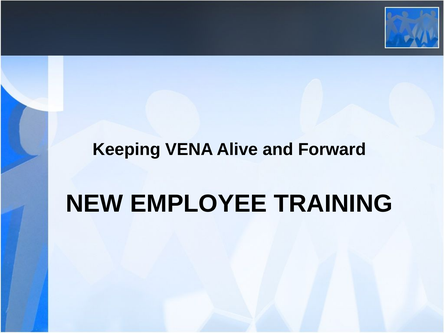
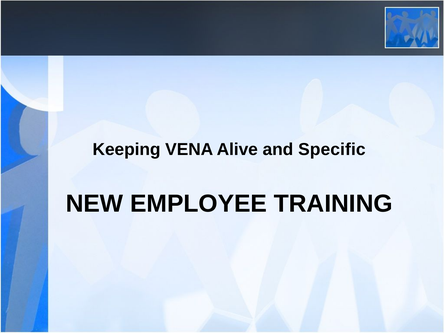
Forward: Forward -> Specific
